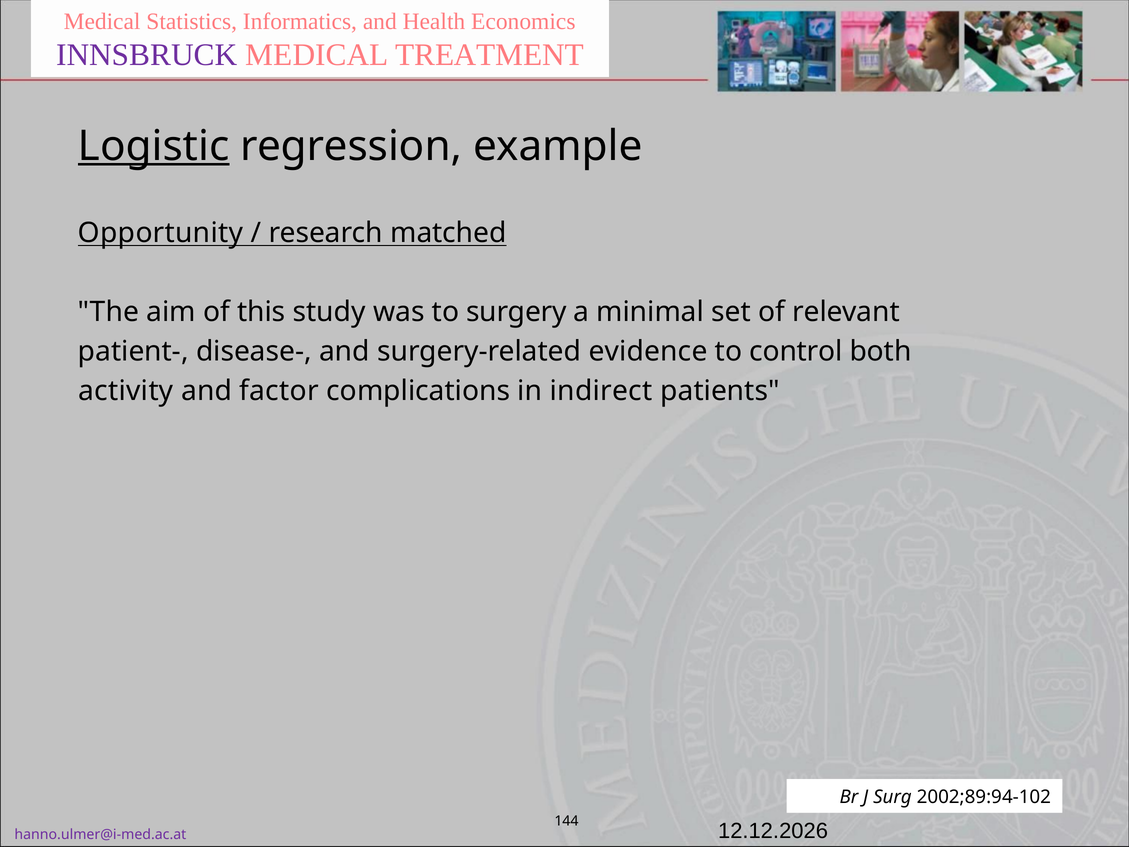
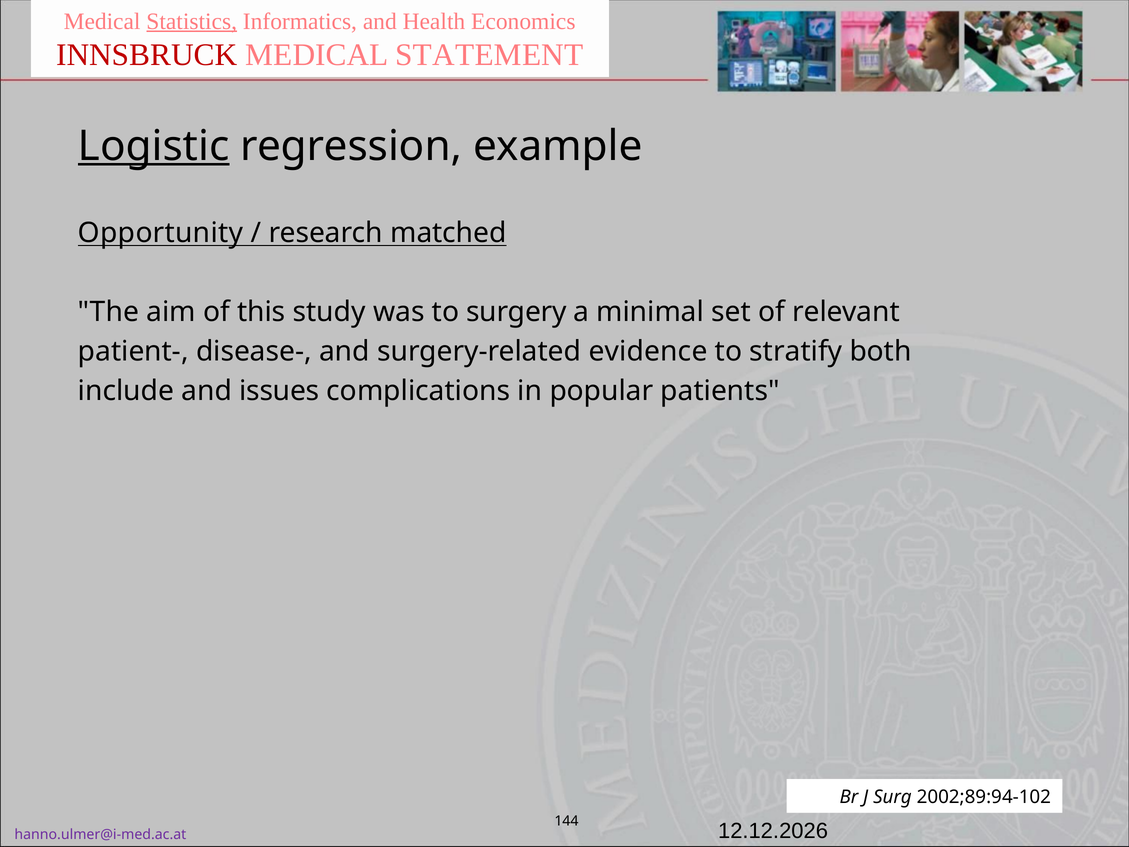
Statistics underline: none -> present
INNSBRUCK colour: purple -> red
TREATMENT: TREATMENT -> STATEMENT
control: control -> stratify
activity: activity -> include
factor: factor -> issues
indirect: indirect -> popular
